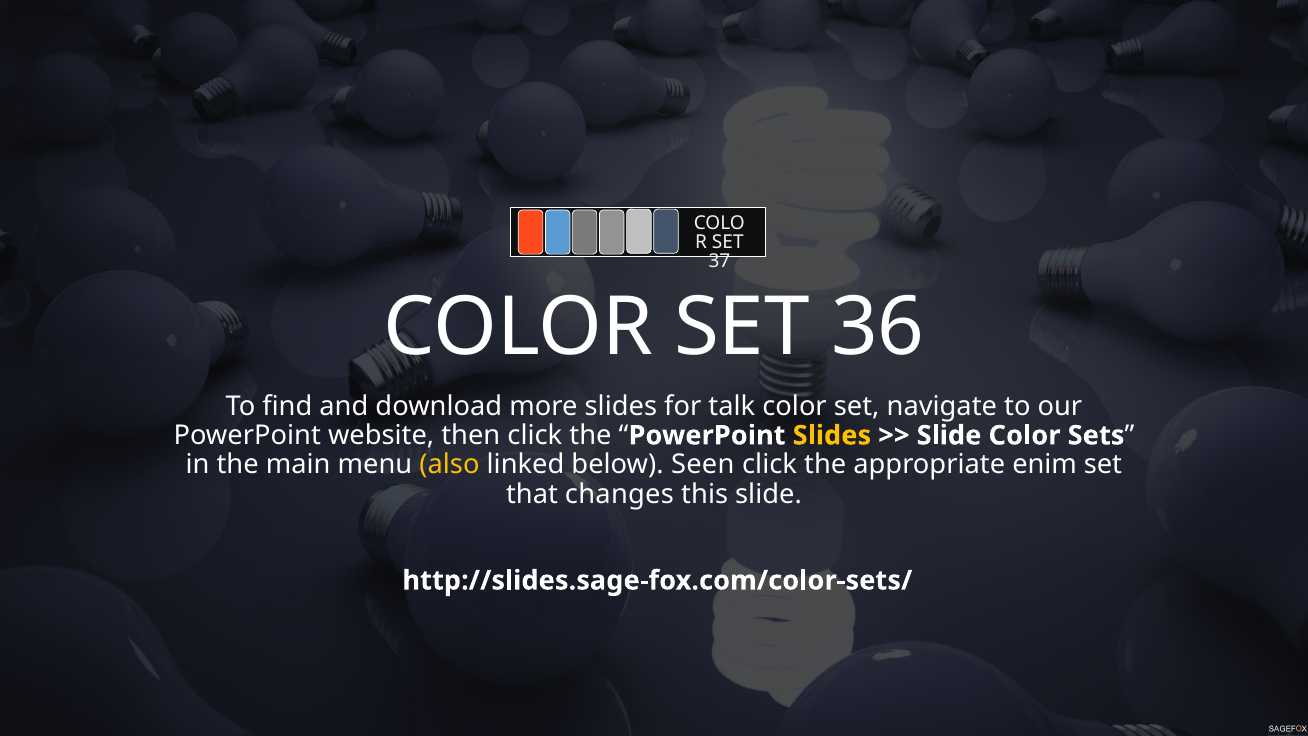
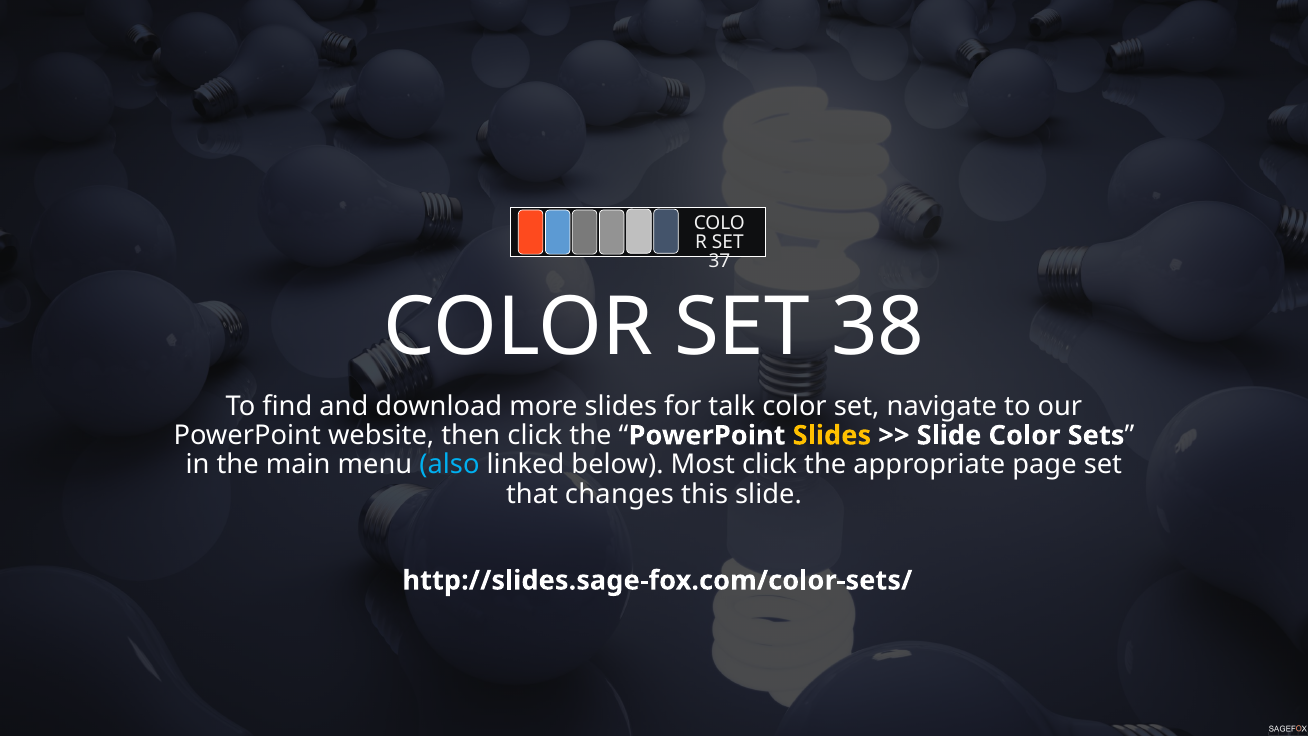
36: 36 -> 38
also colour: yellow -> light blue
Seen: Seen -> Most
enim: enim -> page
